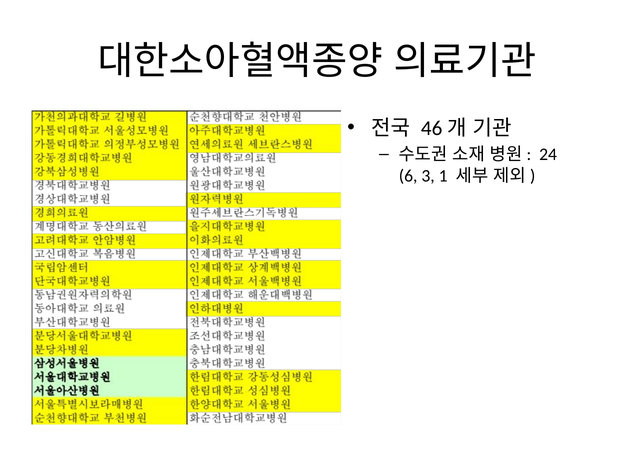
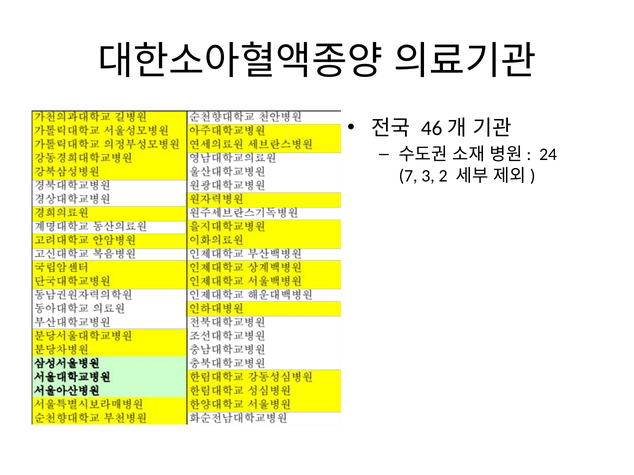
6: 6 -> 7
1: 1 -> 2
